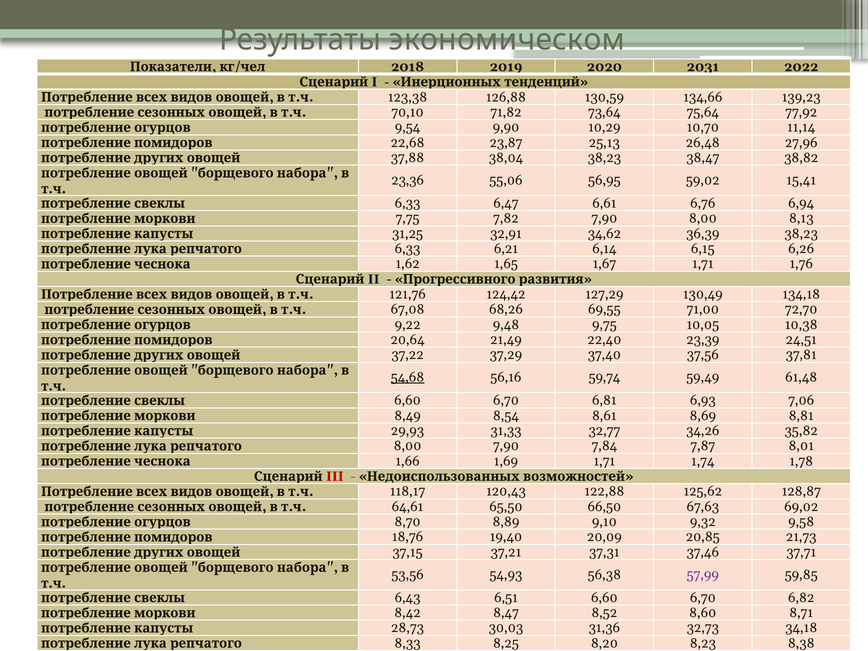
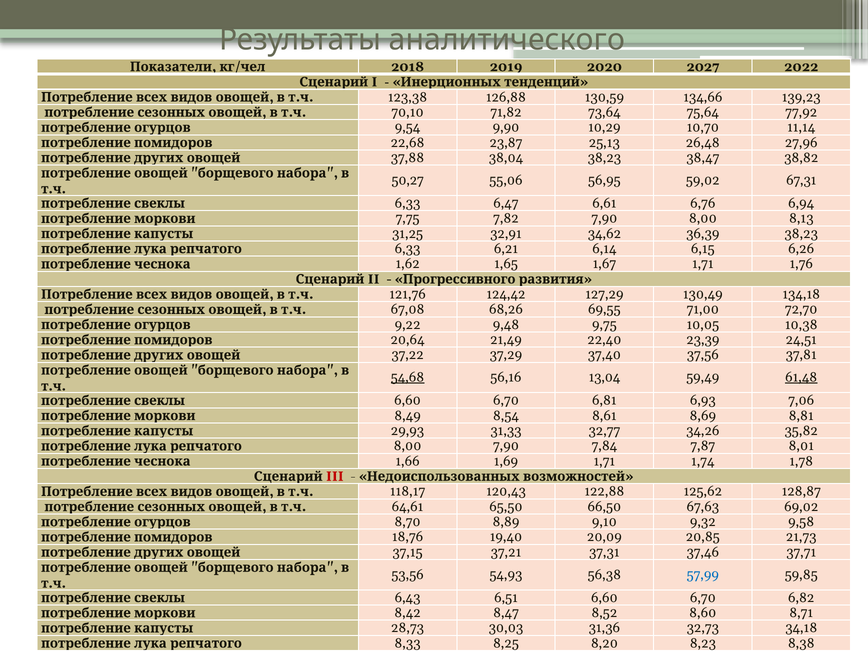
экономическом: экономическом -> аналитического
2031: 2031 -> 2027
23,36: 23,36 -> 50,27
15,41: 15,41 -> 67,31
59,74: 59,74 -> 13,04
61,48 underline: none -> present
57,99 colour: purple -> blue
